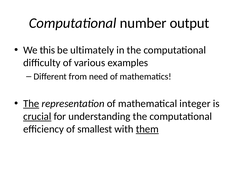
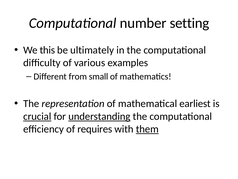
output: output -> setting
need: need -> small
The at (31, 103) underline: present -> none
integer: integer -> earliest
understanding underline: none -> present
smallest: smallest -> requires
